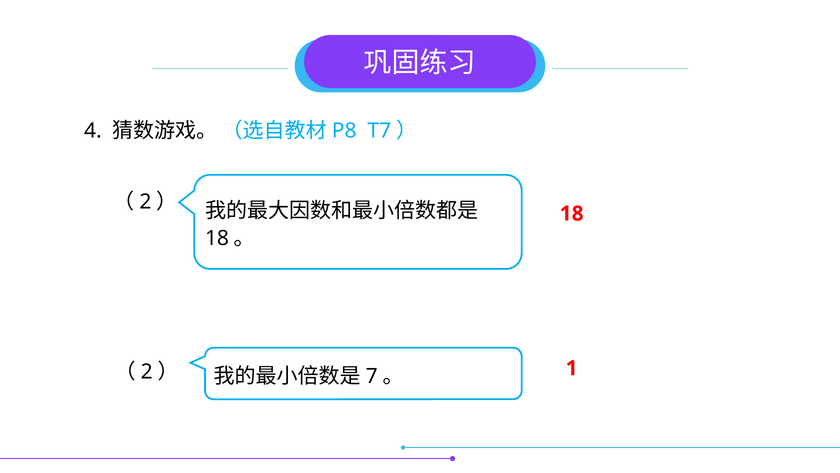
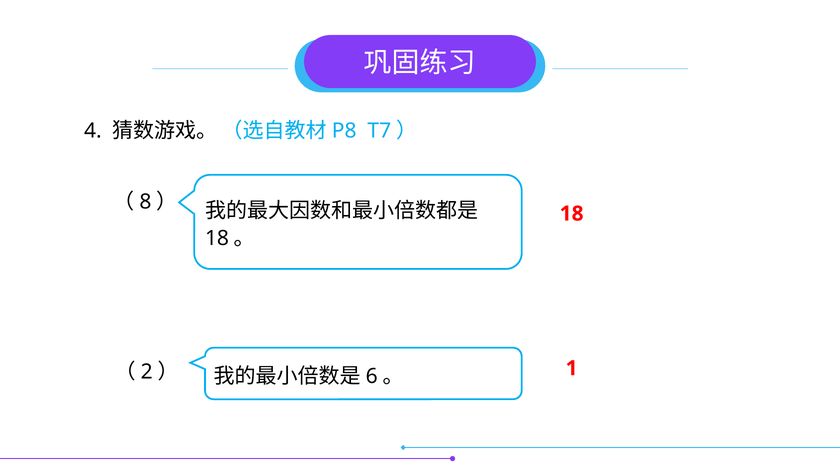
2 at (145, 201): 2 -> 8
7: 7 -> 6
